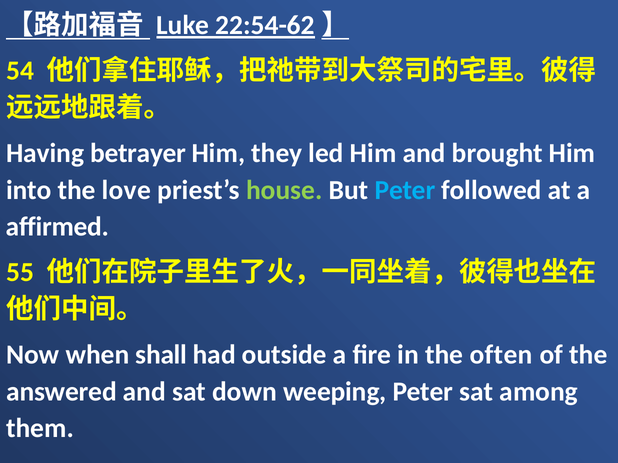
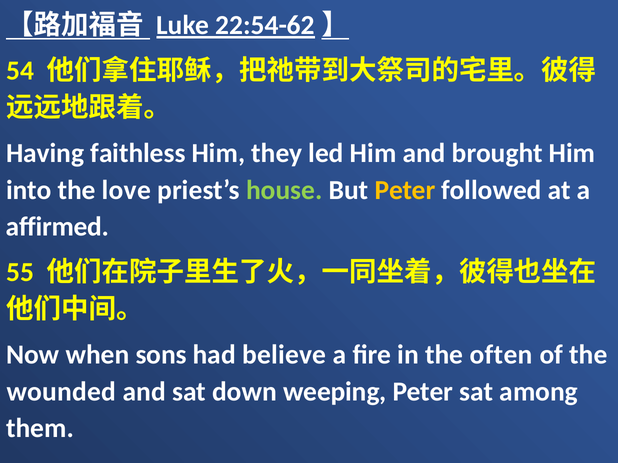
betrayer: betrayer -> faithless
Peter at (405, 190) colour: light blue -> yellow
shall: shall -> sons
outside: outside -> believe
answered: answered -> wounded
